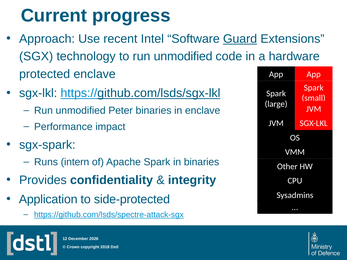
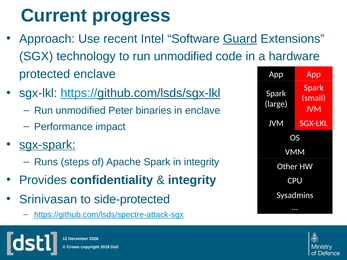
sgx-spark underline: none -> present
intern: intern -> steps
in binaries: binaries -> integrity
Application: Application -> Srinivasan
